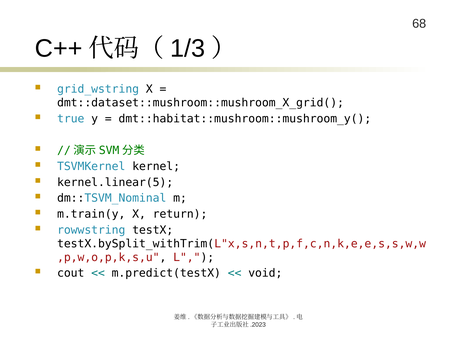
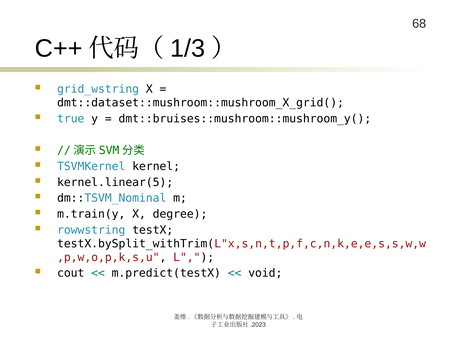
dmt::habitat::mushroom::mushroom_y(: dmt::habitat::mushroom::mushroom_y( -> dmt::bruises::mushroom::mushroom_y(
return: return -> degree
